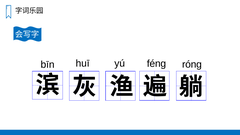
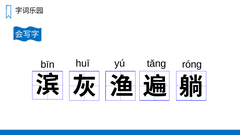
fénɡ: fénɡ -> tǎnɡ
